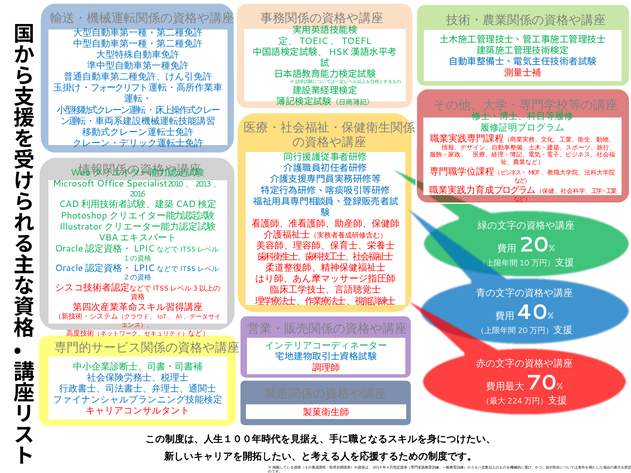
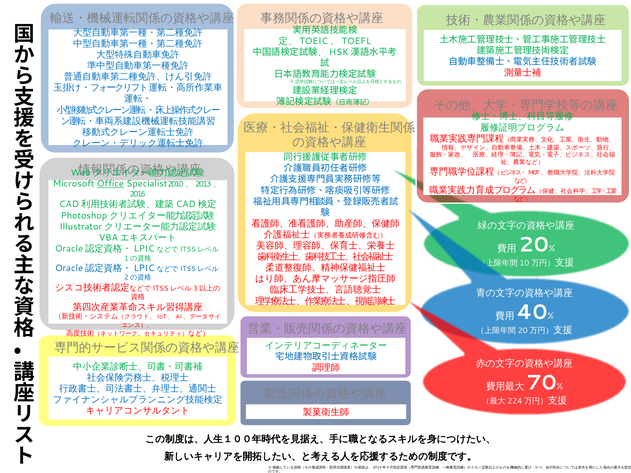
Office underline: none -> present
